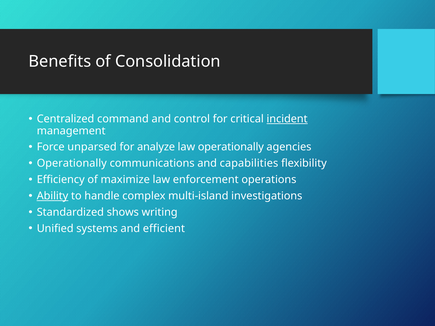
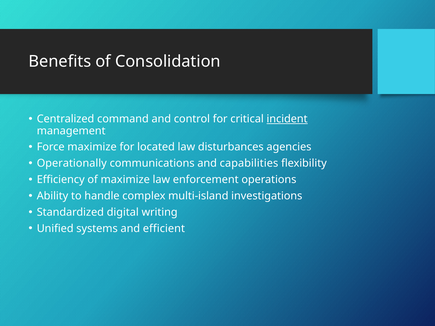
Force unparsed: unparsed -> maximize
analyze: analyze -> located
law operationally: operationally -> disturbances
Ability underline: present -> none
shows: shows -> digital
